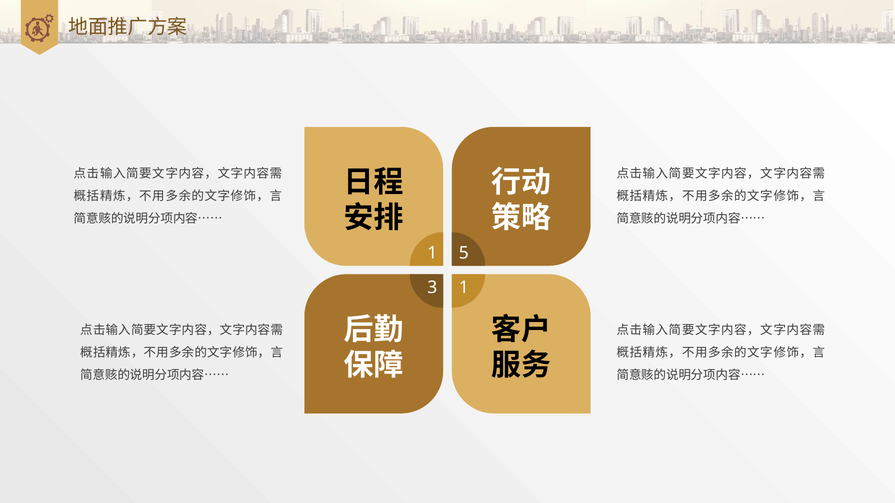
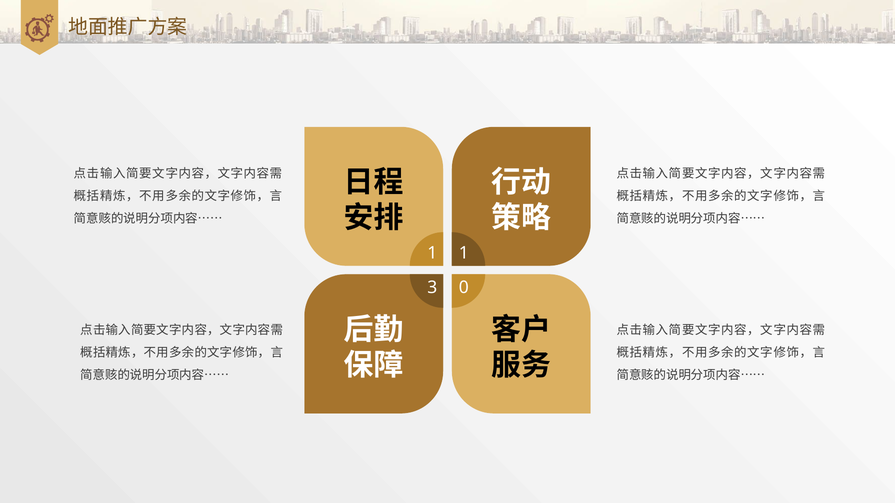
1 5: 5 -> 1
3 1: 1 -> 0
